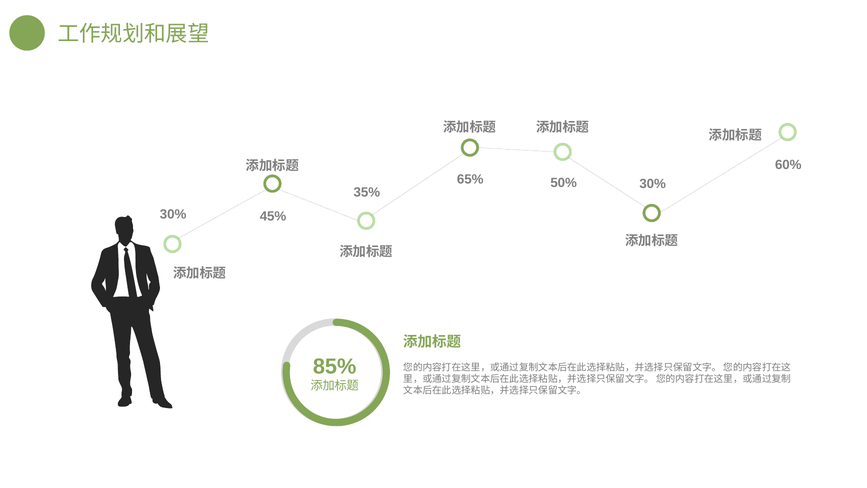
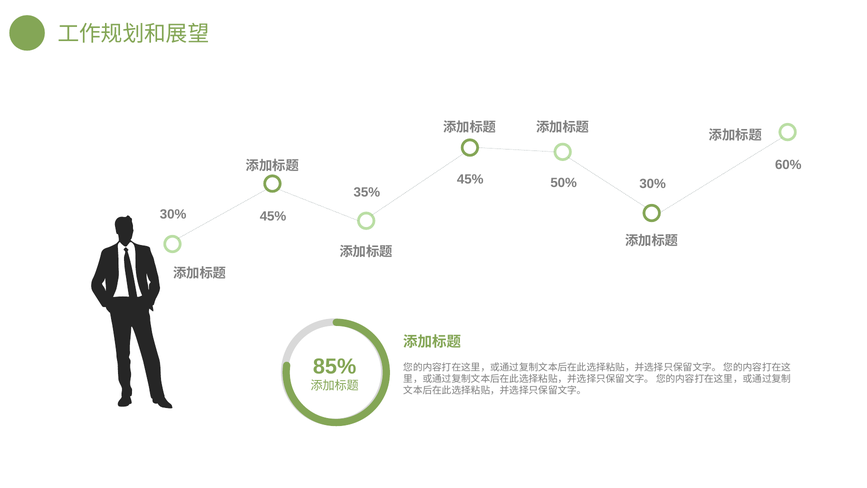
65% at (470, 179): 65% -> 45%
